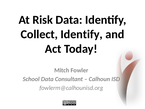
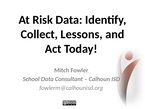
Collect Identify: Identify -> Lessons
